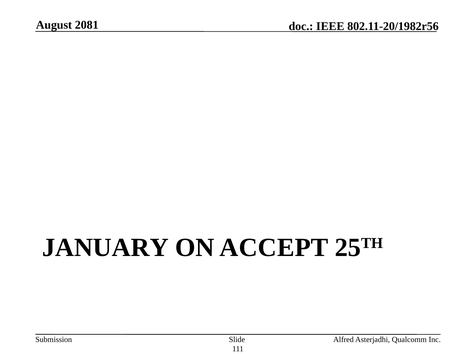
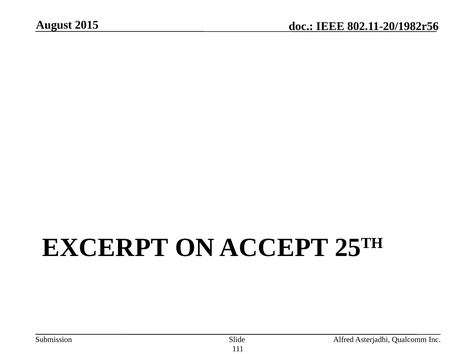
2081: 2081 -> 2015
JANUARY: JANUARY -> EXCERPT
